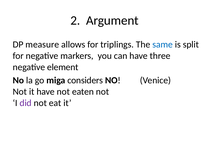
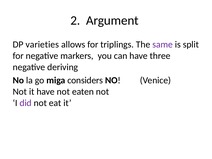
measure: measure -> varieties
same colour: blue -> purple
element: element -> deriving
